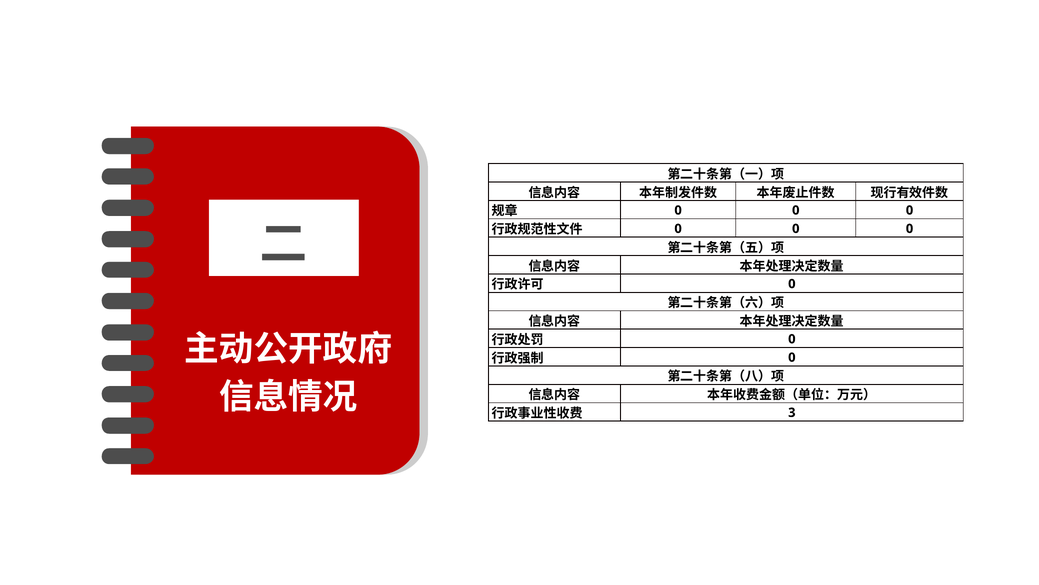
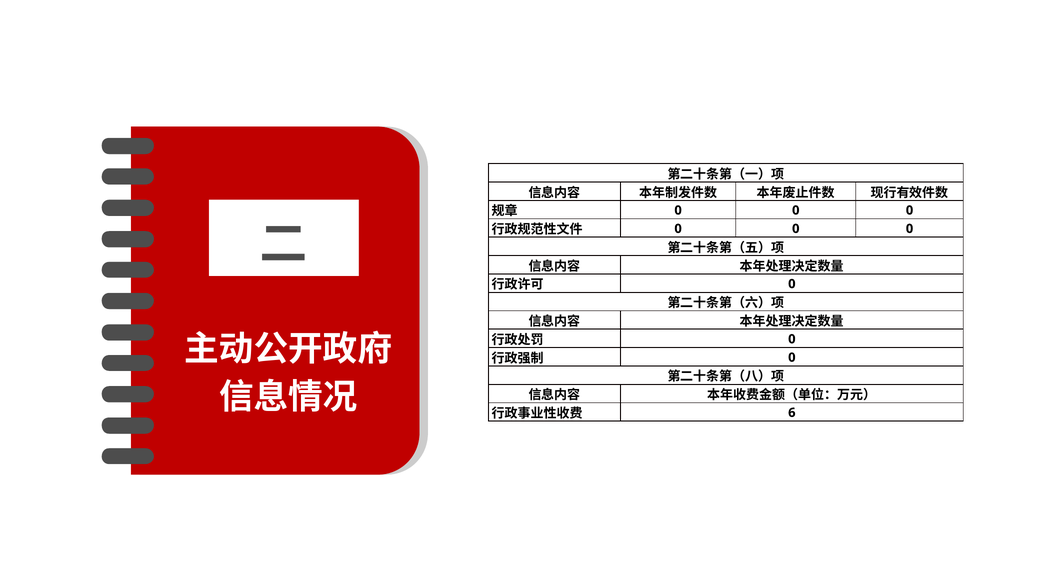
3: 3 -> 6
